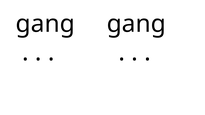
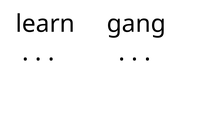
gang at (45, 24): gang -> learn
